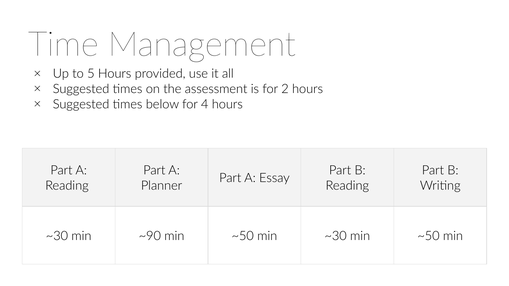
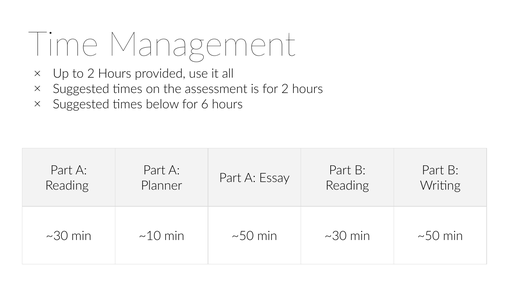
to 5: 5 -> 2
4: 4 -> 6
~90: ~90 -> ~10
